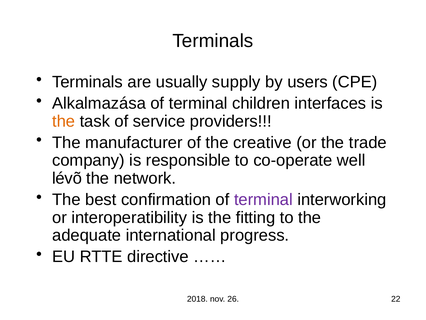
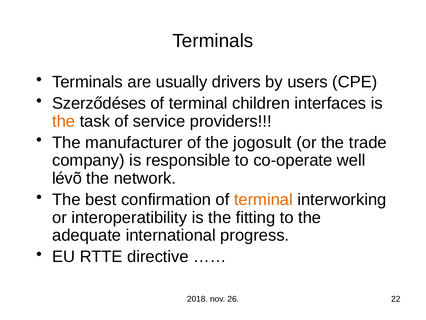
supply: supply -> drivers
Alkalmazása: Alkalmazása -> Szerződéses
creative: creative -> jogosult
terminal at (263, 199) colour: purple -> orange
